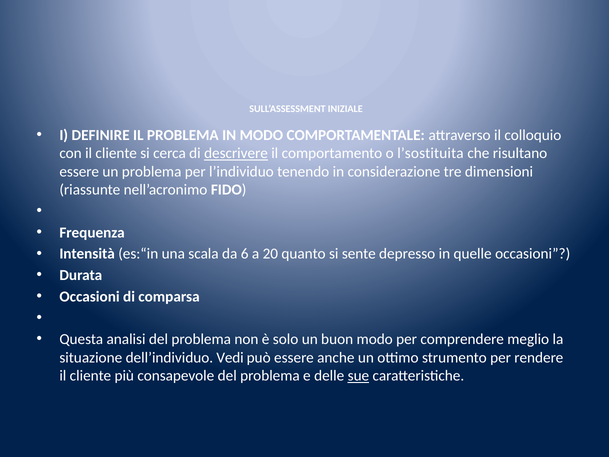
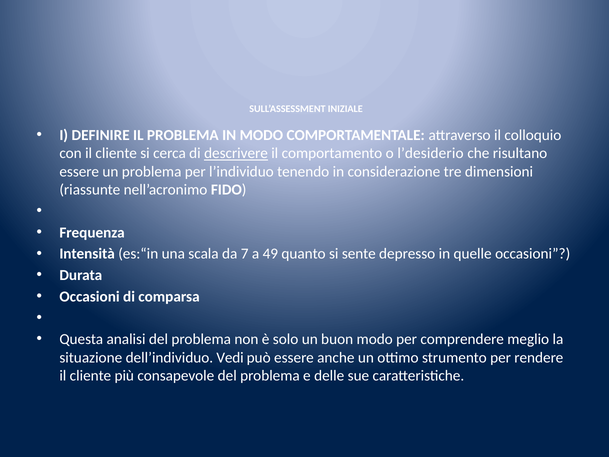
l’sostituita: l’sostituita -> l’desiderio
6: 6 -> 7
20: 20 -> 49
sue underline: present -> none
